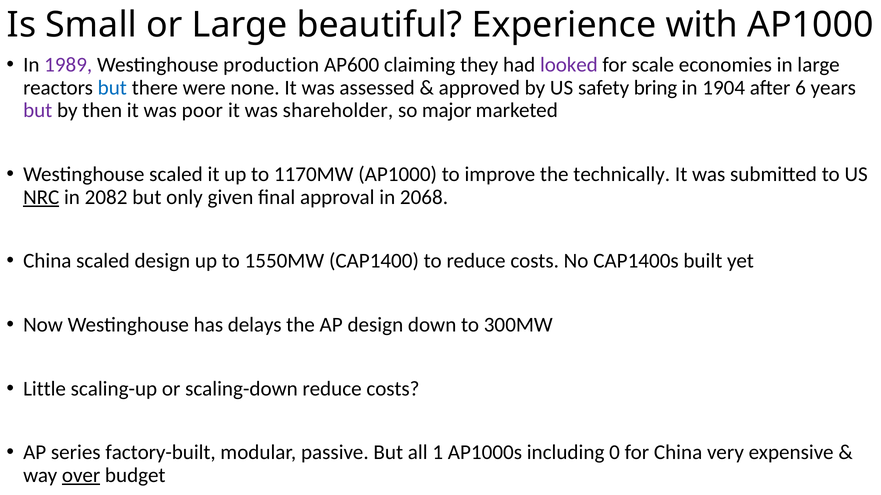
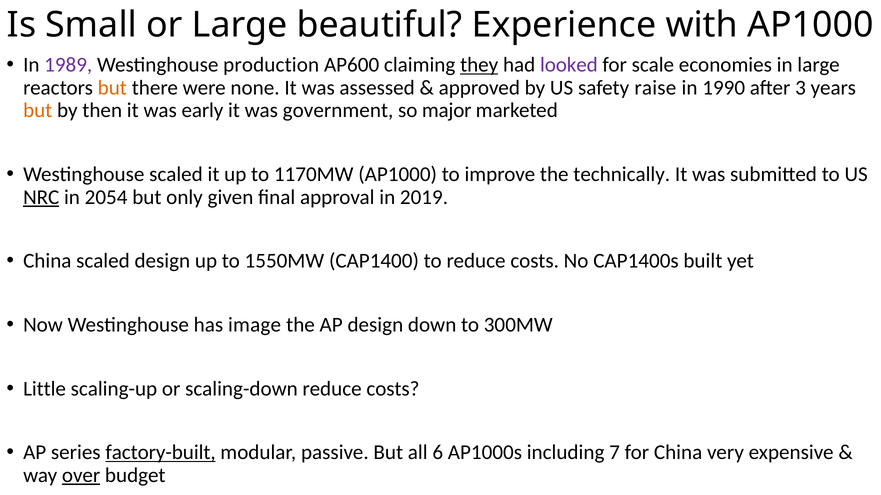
they underline: none -> present
but at (112, 88) colour: blue -> orange
bring: bring -> raise
1904: 1904 -> 1990
6: 6 -> 3
but at (38, 111) colour: purple -> orange
poor: poor -> early
shareholder: shareholder -> government
2082: 2082 -> 2054
2068: 2068 -> 2019
delays: delays -> image
factory-built underline: none -> present
1: 1 -> 6
0: 0 -> 7
